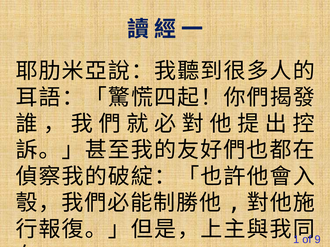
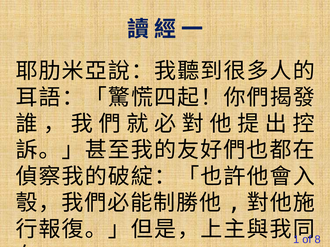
9: 9 -> 8
